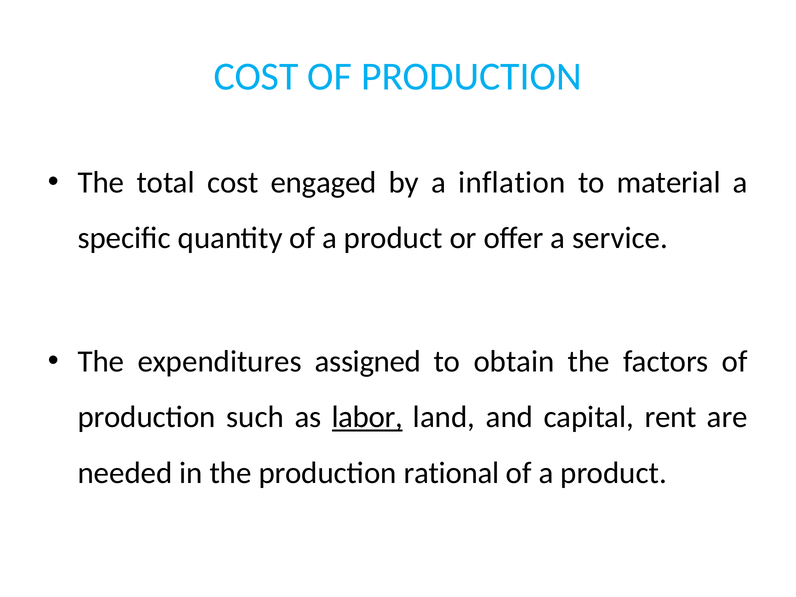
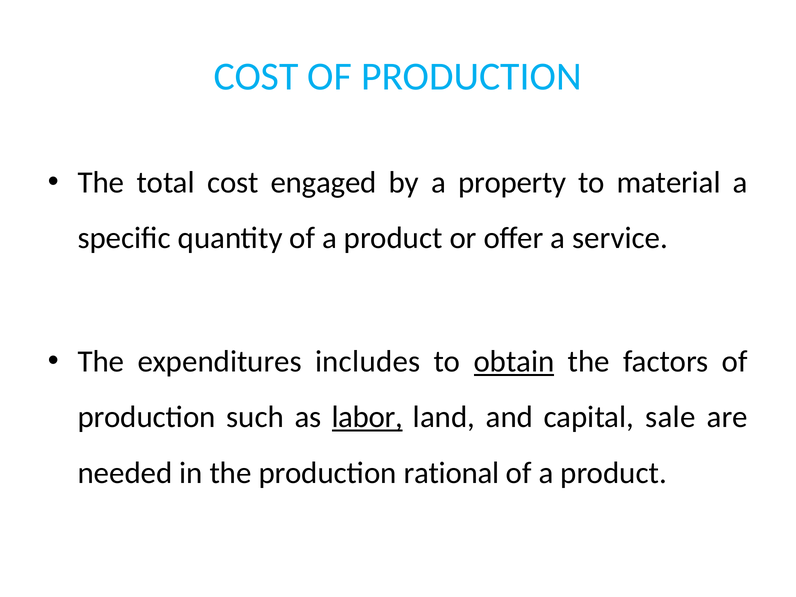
inflation: inflation -> property
assigned: assigned -> includes
obtain underline: none -> present
rent: rent -> sale
